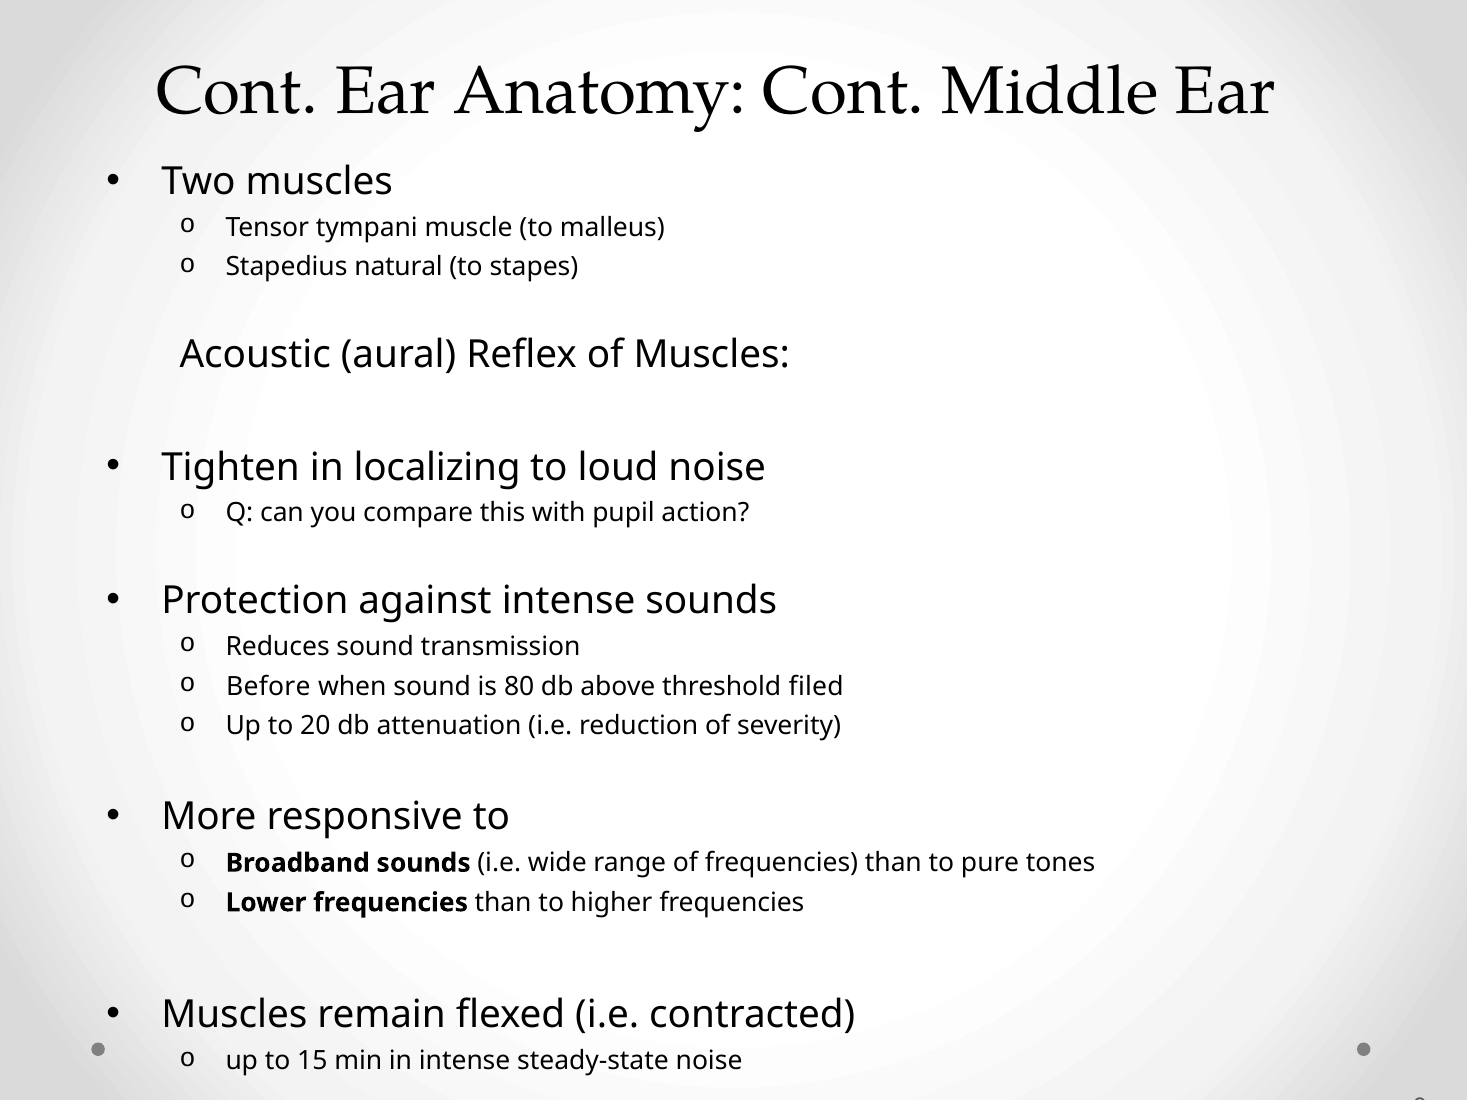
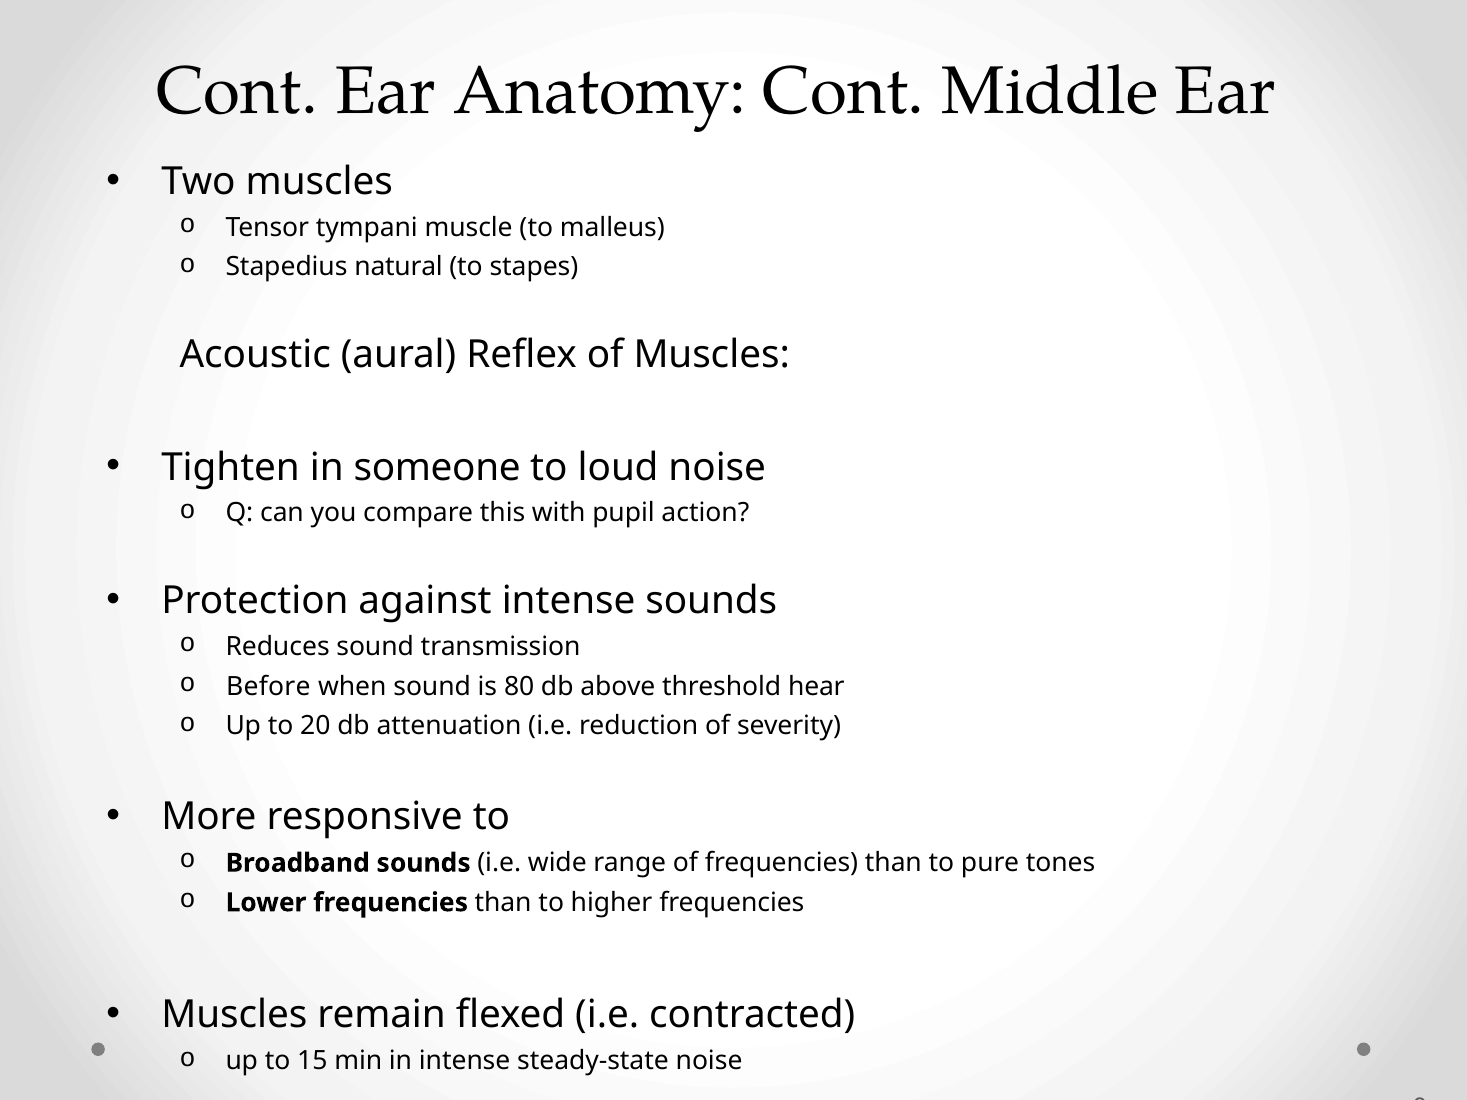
localizing: localizing -> someone
filed: filed -> hear
